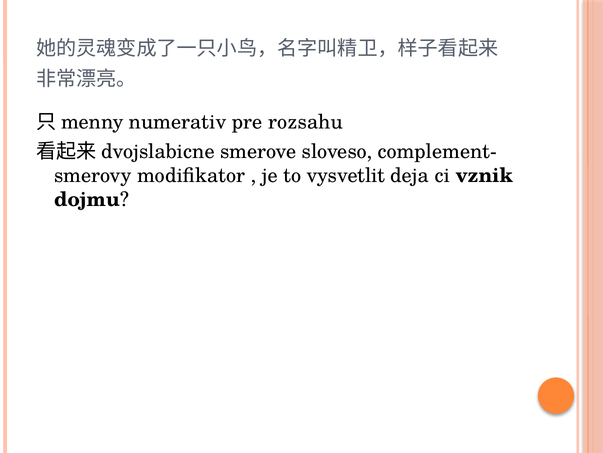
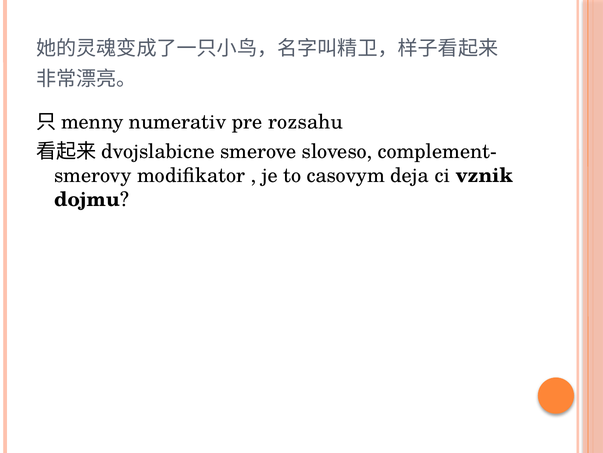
vysvetlit: vysvetlit -> casovym
